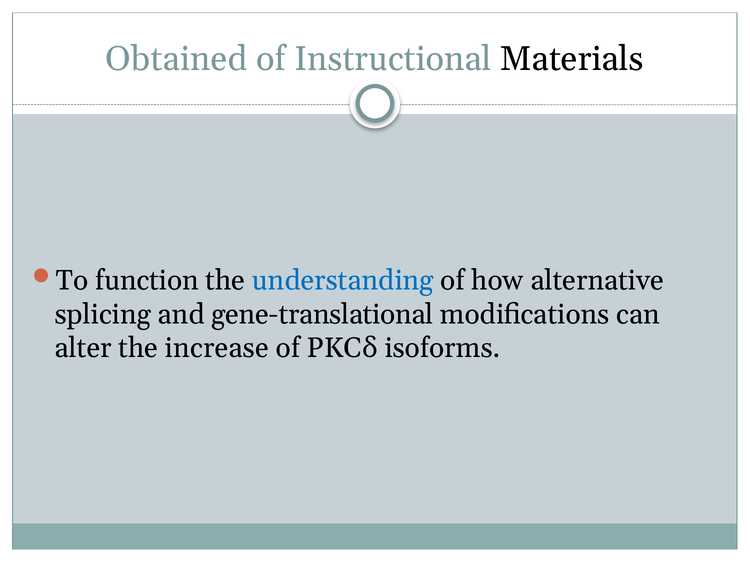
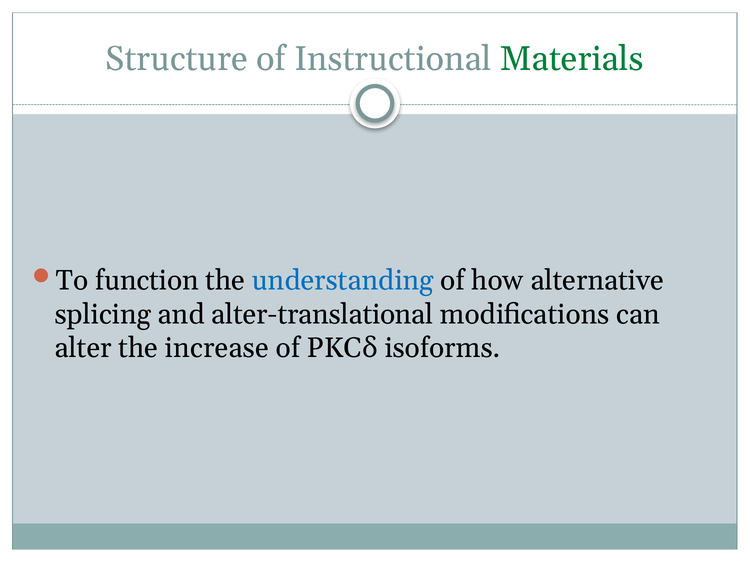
Obtained: Obtained -> Structure
Materials colour: black -> green
gene-translational: gene-translational -> alter-translational
